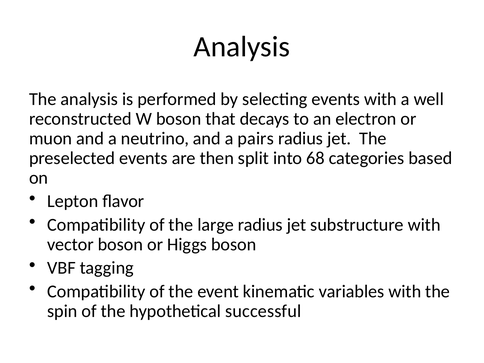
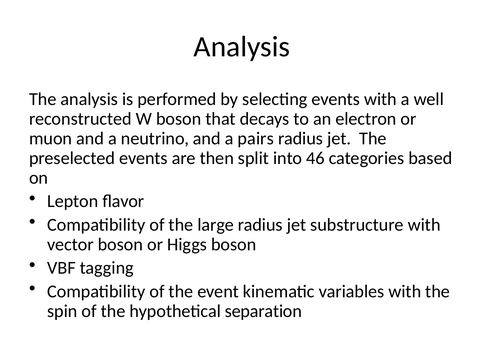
68: 68 -> 46
successful: successful -> separation
